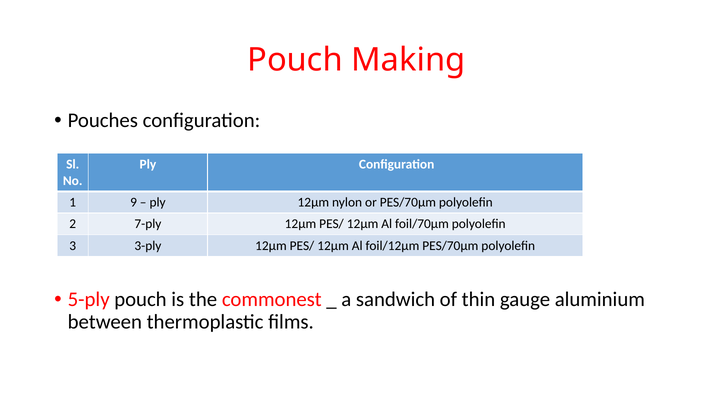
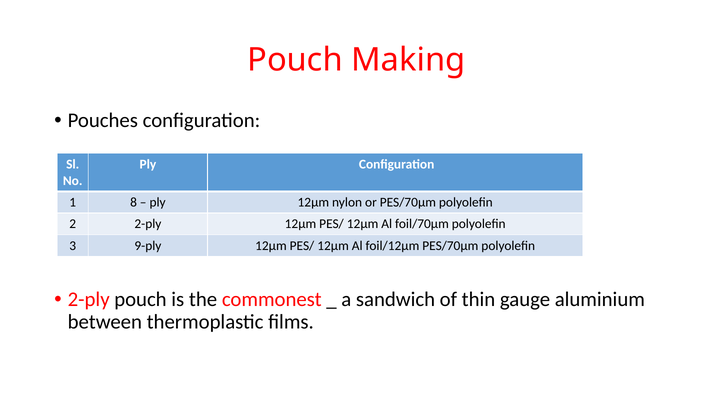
9: 9 -> 8
2 7-ply: 7-ply -> 2-ply
3-ply: 3-ply -> 9-ply
5-ply at (89, 300): 5-ply -> 2-ply
